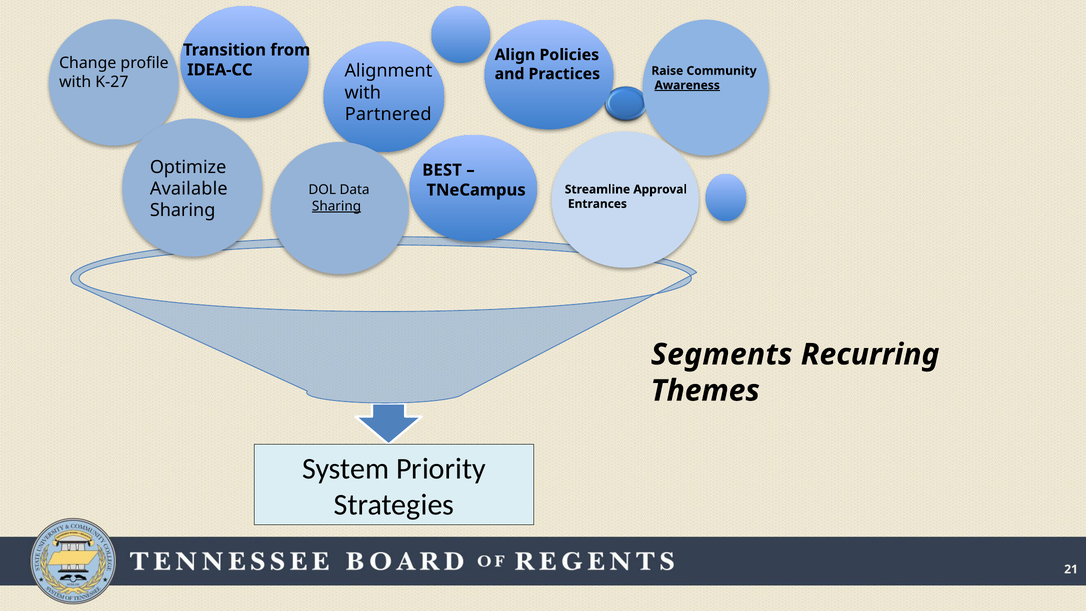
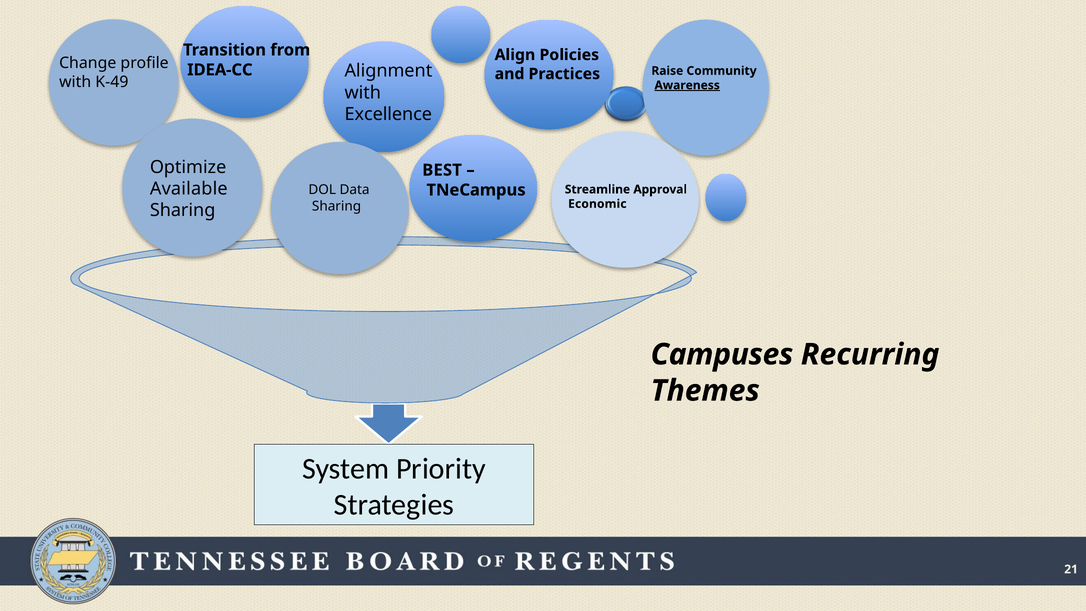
K-27: K-27 -> K-49
Partnered: Partnered -> Excellence
Entrances: Entrances -> Economic
Sharing at (337, 206) underline: present -> none
Segments: Segments -> Campuses
